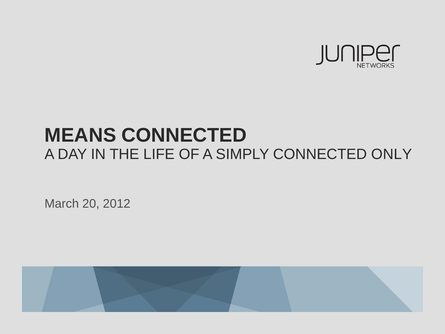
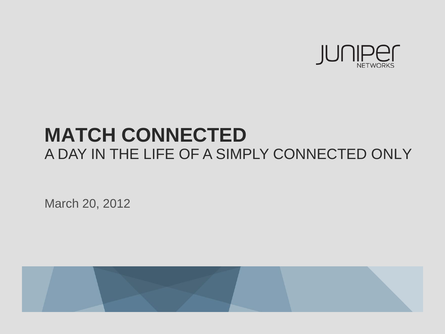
MEANS: MEANS -> MATCH
